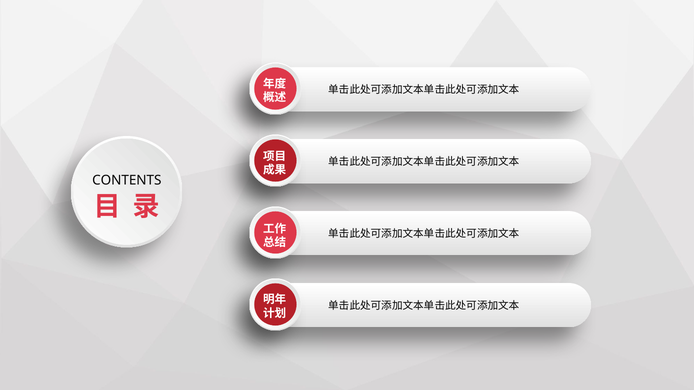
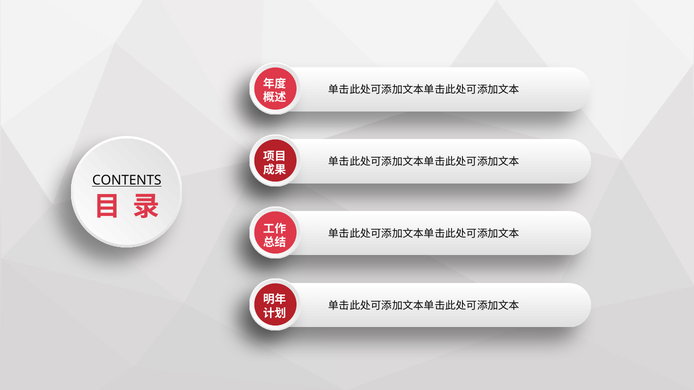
CONTENTS underline: none -> present
